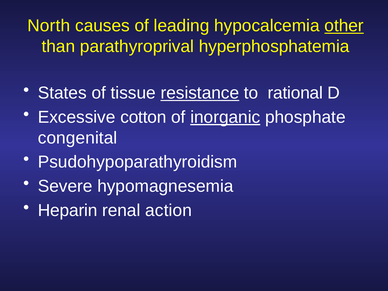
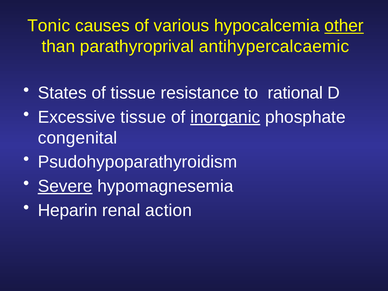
North: North -> Tonic
leading: leading -> various
hyperphosphatemia: hyperphosphatemia -> antihypercalcaemic
resistance underline: present -> none
Excessive cotton: cotton -> tissue
Severe underline: none -> present
